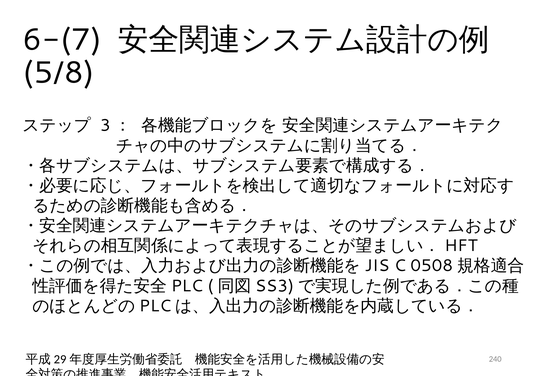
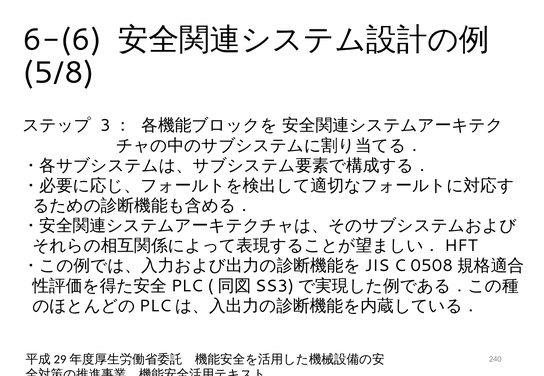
6-(7: 6-(7 -> 6-(6
